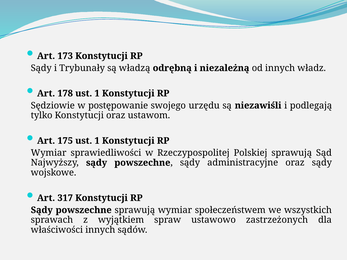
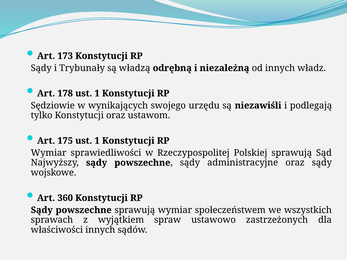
postępowanie: postępowanie -> wynikających
317: 317 -> 360
